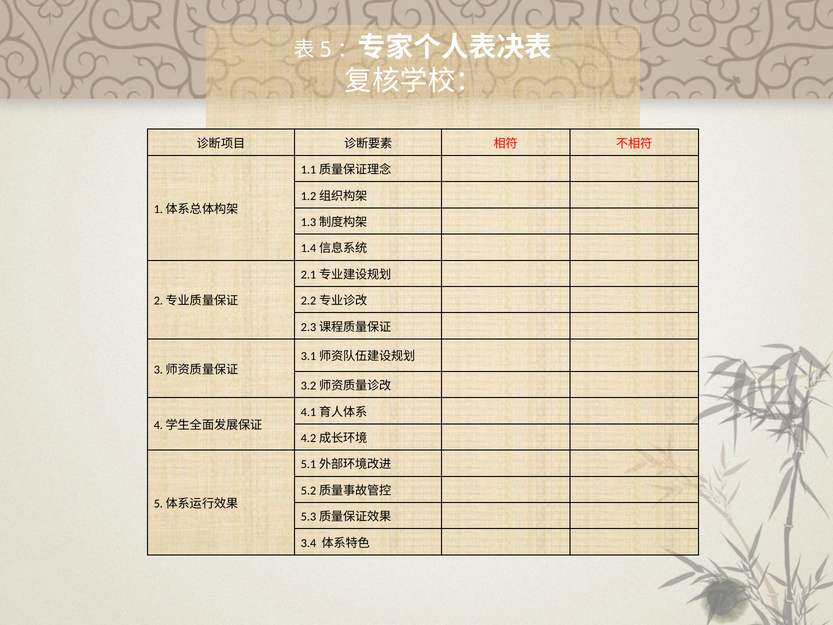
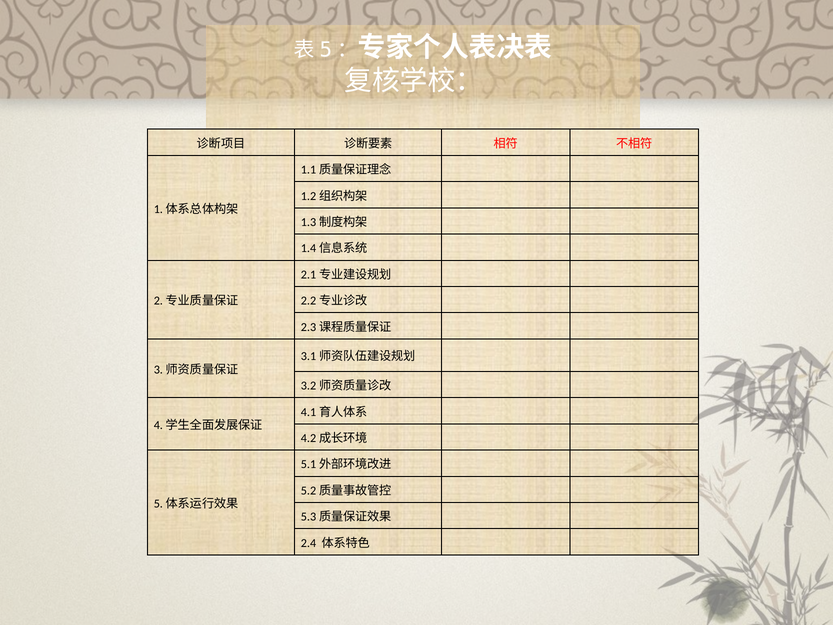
3.4: 3.4 -> 2.4
